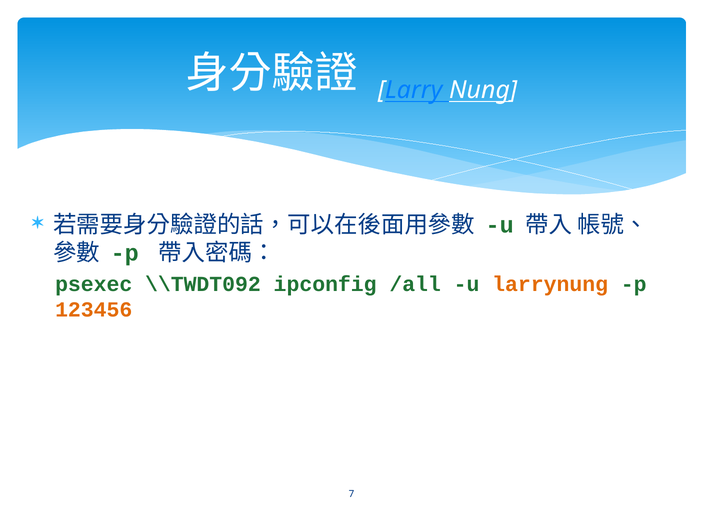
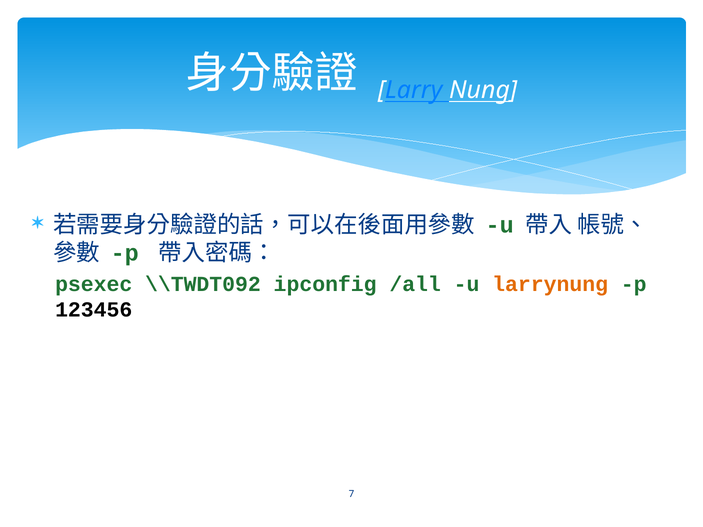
123456 colour: orange -> black
